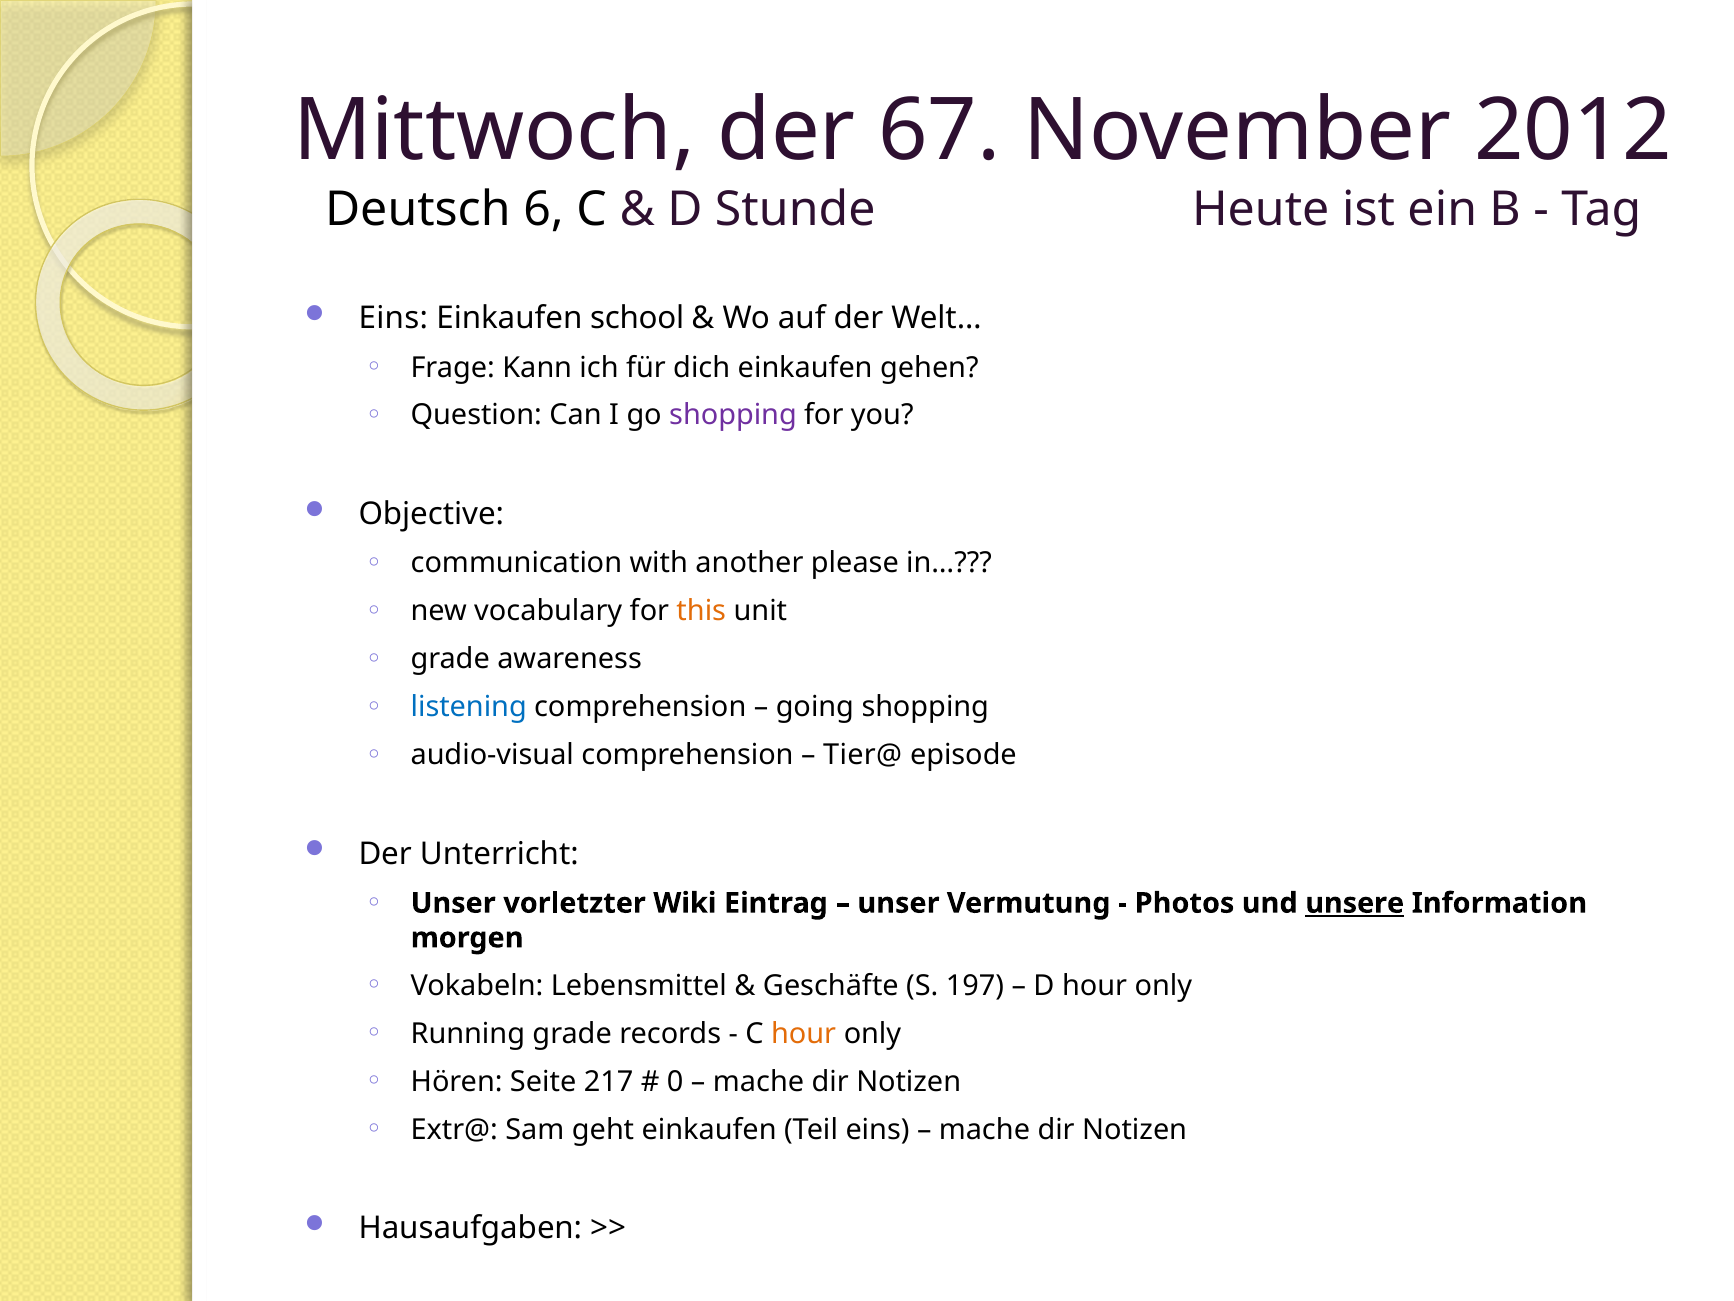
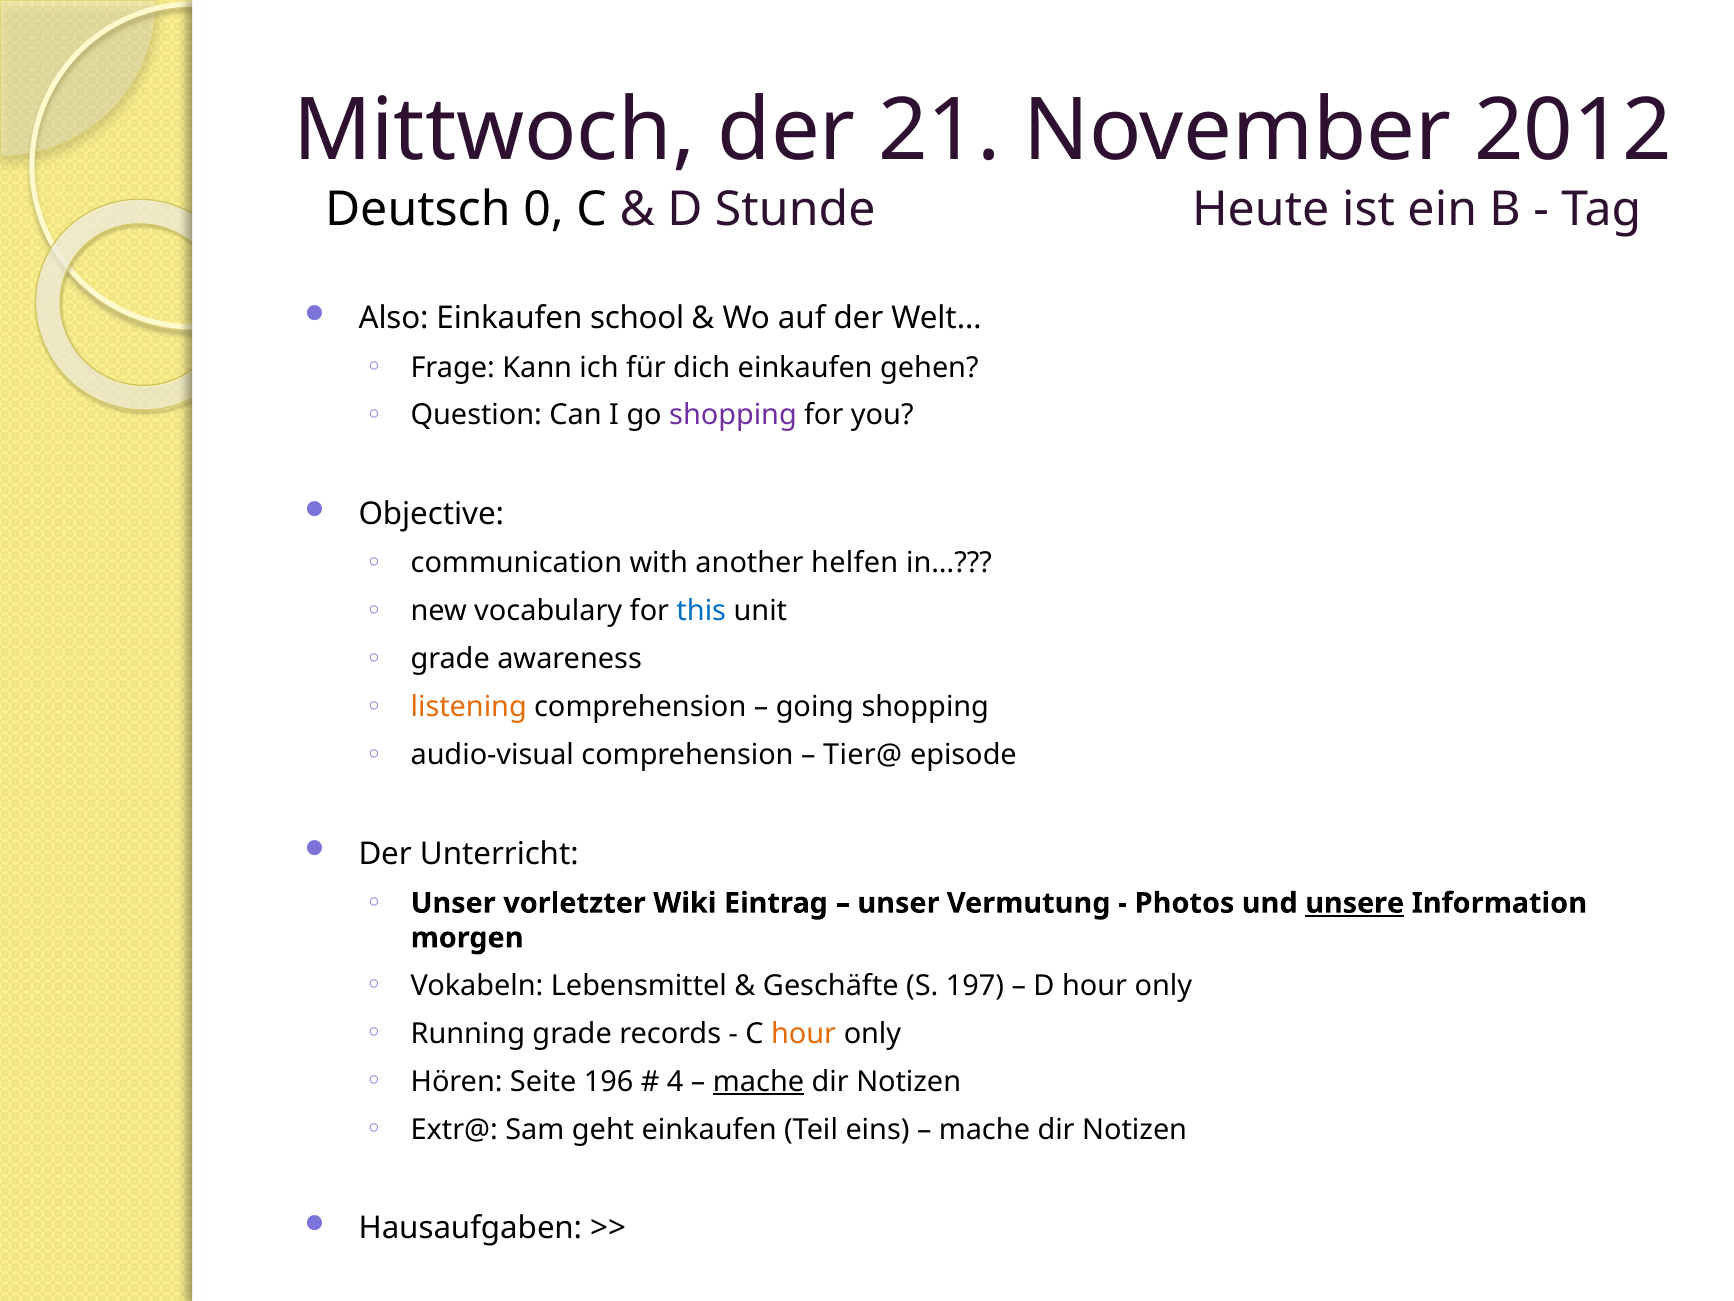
67: 67 -> 21
6: 6 -> 0
Eins at (393, 318): Eins -> Also
please: please -> helfen
this colour: orange -> blue
listening colour: blue -> orange
217: 217 -> 196
0: 0 -> 4
mache at (759, 1081) underline: none -> present
